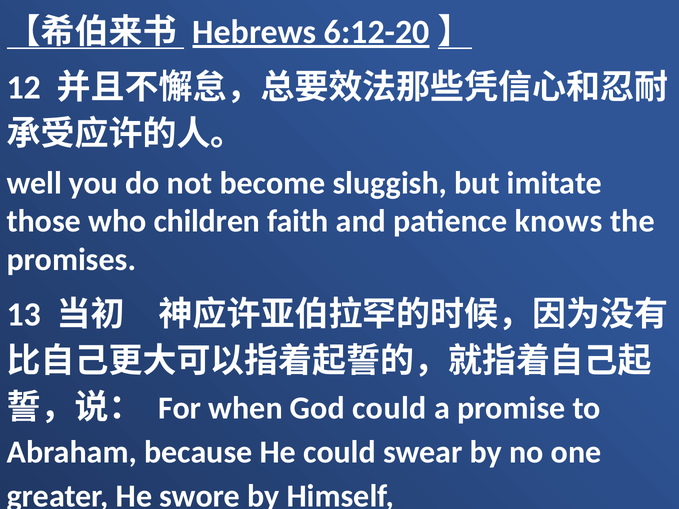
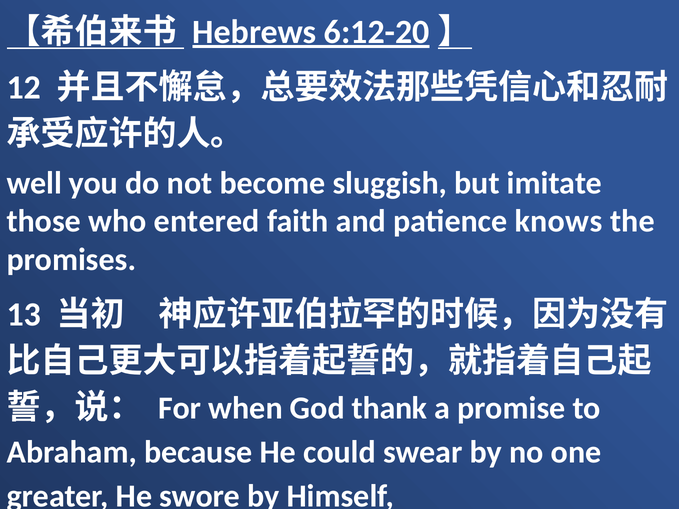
children: children -> entered
God could: could -> thank
